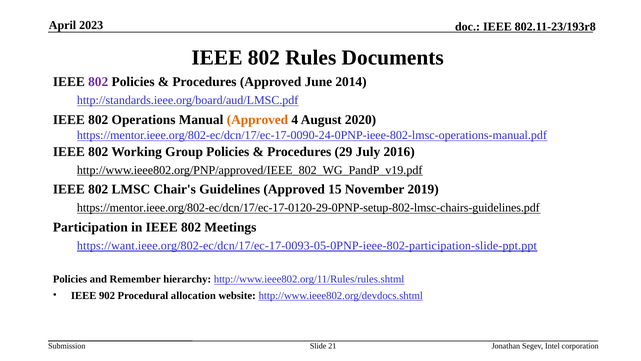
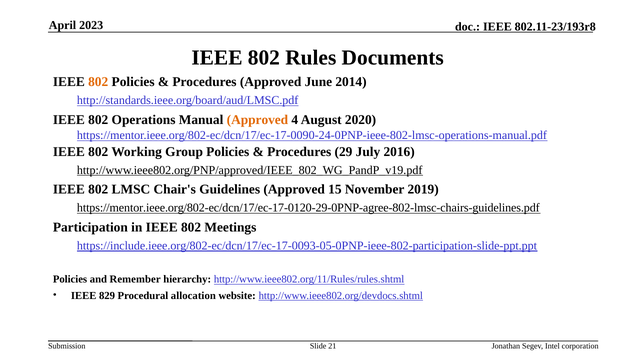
802 at (98, 82) colour: purple -> orange
https://mentor.ieee.org/802-ec/dcn/17/ec-17-0120-29-0PNP-setup-802-lmsc-chairs-guidelines.pdf: https://mentor.ieee.org/802-ec/dcn/17/ec-17-0120-29-0PNP-setup-802-lmsc-chairs-guidelines.pdf -> https://mentor.ieee.org/802-ec/dcn/17/ec-17-0120-29-0PNP-agree-802-lmsc-chairs-guidelines.pdf
https://want.ieee.org/802-ec/dcn/17/ec-17-0093-05-0PNP-ieee-802-participation-slide-ppt.ppt: https://want.ieee.org/802-ec/dcn/17/ec-17-0093-05-0PNP-ieee-802-participation-slide-ppt.ppt -> https://include.ieee.org/802-ec/dcn/17/ec-17-0093-05-0PNP-ieee-802-participation-slide-ppt.ppt
902: 902 -> 829
